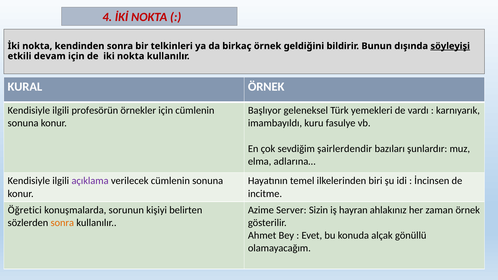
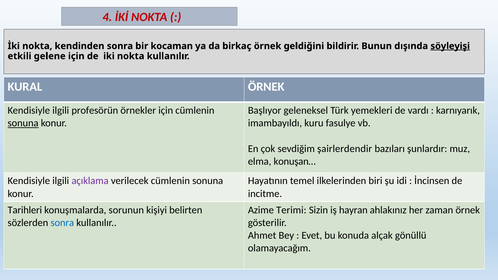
telkinleri: telkinleri -> kocaman
devam: devam -> gelene
sonuna at (23, 123) underline: none -> present
adlarına…: adlarına… -> konuşan…
Öğretici: Öğretici -> Tarihleri
Server: Server -> Terimi
sonra at (62, 223) colour: orange -> blue
